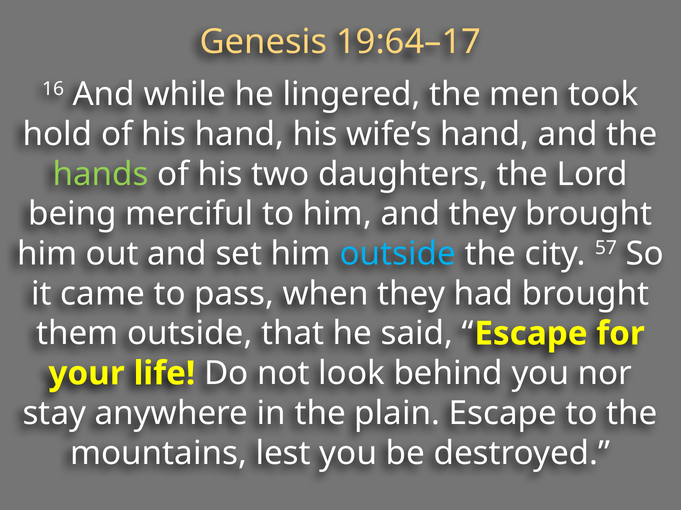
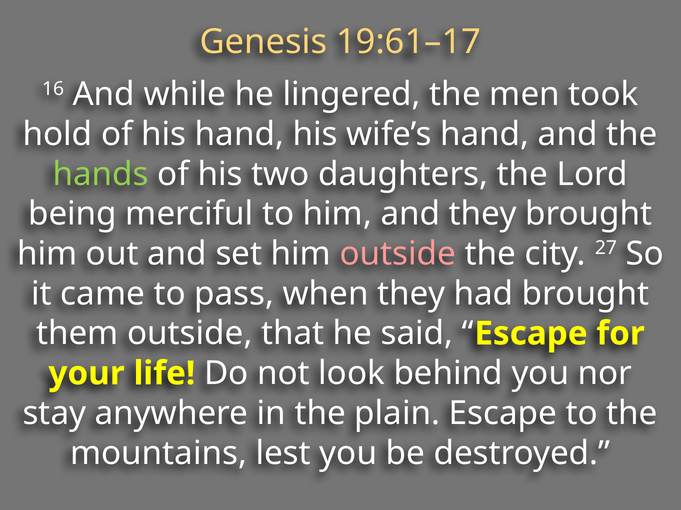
19:64–17: 19:64–17 -> 19:61–17
outside at (398, 254) colour: light blue -> pink
57: 57 -> 27
